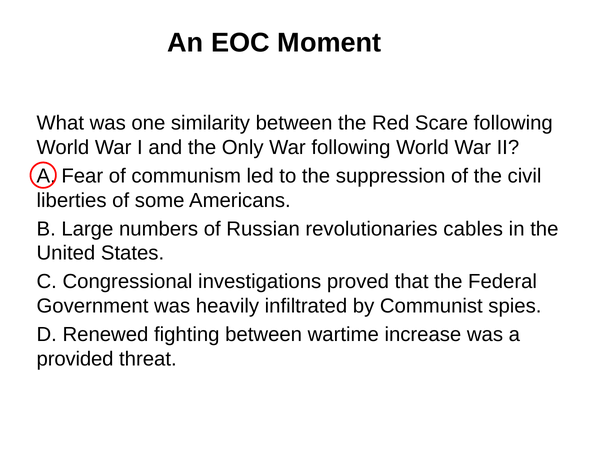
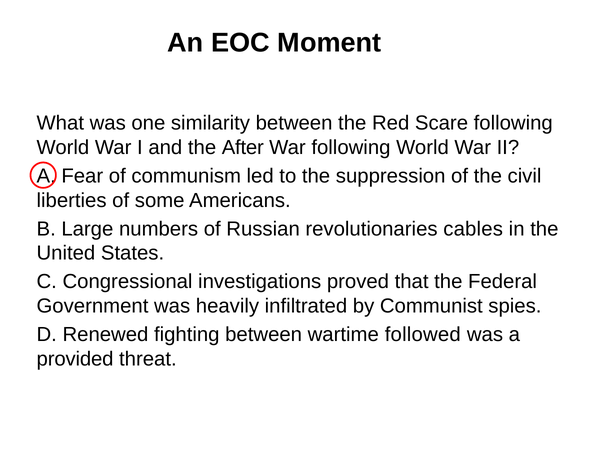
Only: Only -> After
increase: increase -> followed
